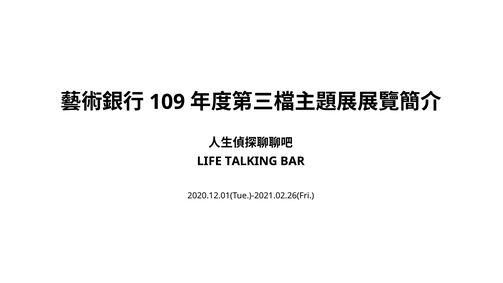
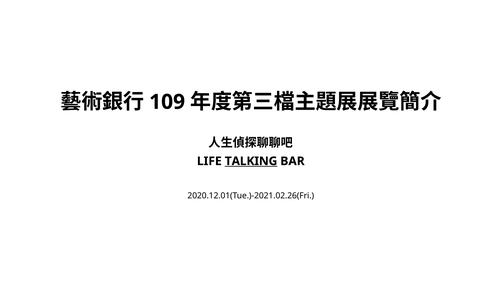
TALKING underline: none -> present
